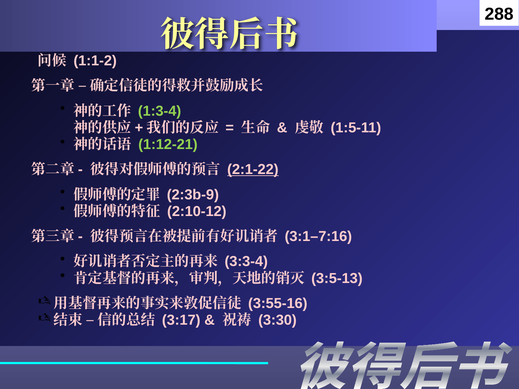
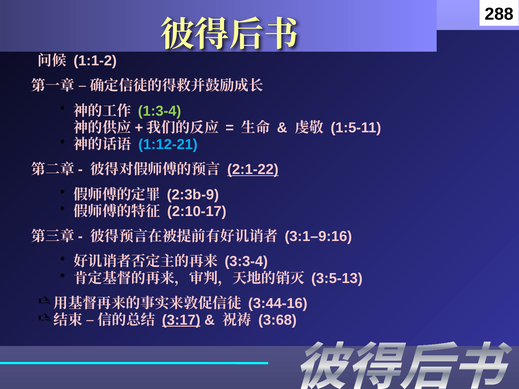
1:12-21 colour: light green -> light blue
2:10-12: 2:10-12 -> 2:10-17
3:1–7:16: 3:1–7:16 -> 3:1–9:16
3:55-16: 3:55-16 -> 3:44-16
3:17 underline: none -> present
3:30: 3:30 -> 3:68
